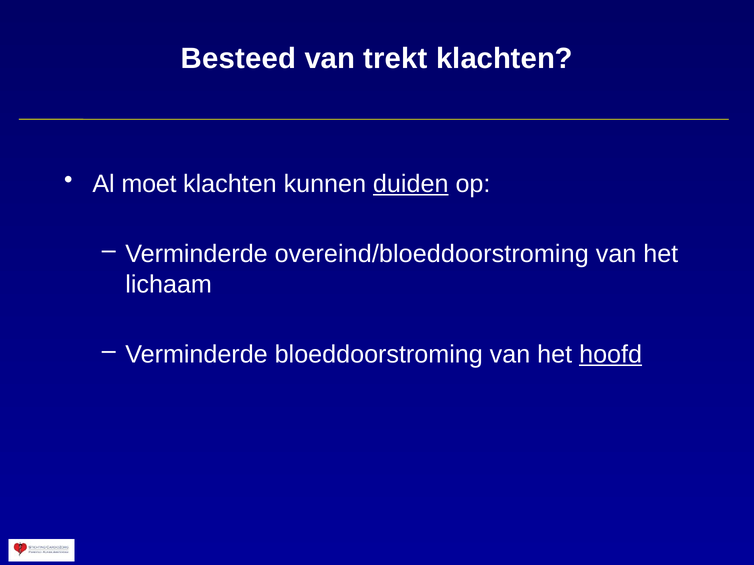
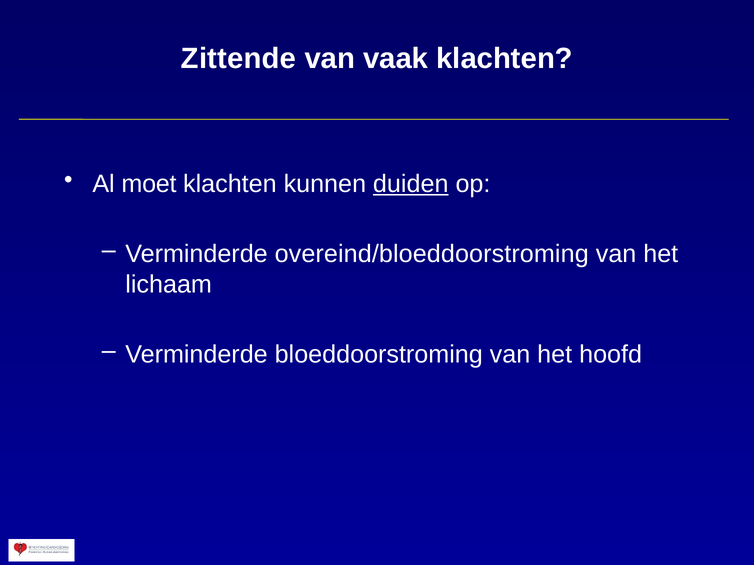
Besteed: Besteed -> Zittende
trekt: trekt -> vaak
hoofd underline: present -> none
